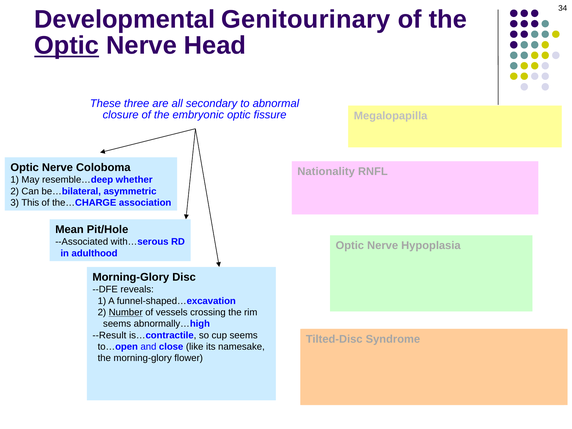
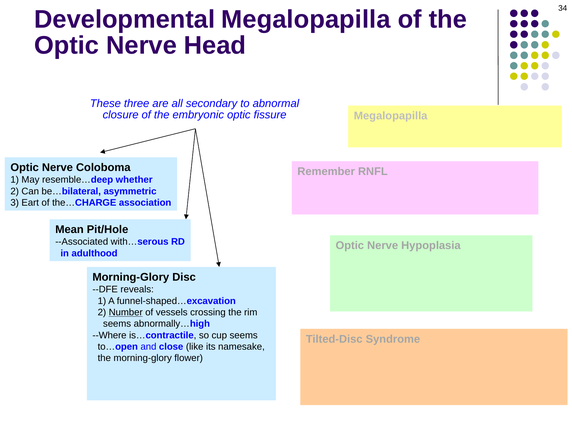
Developmental Genitourinary: Genitourinary -> Megalopapilla
Optic at (67, 46) underline: present -> none
Nationality: Nationality -> Remember
3 This: This -> Eart
--Result: --Result -> --Where
